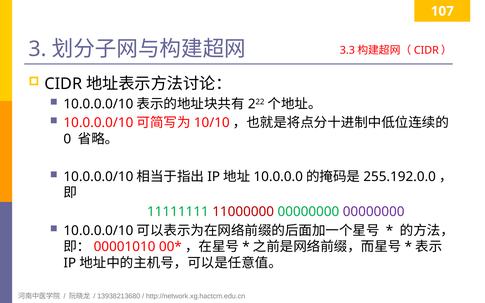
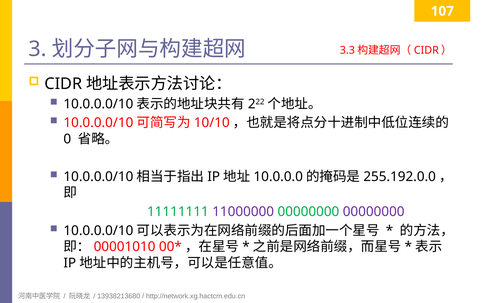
11000000 colour: red -> purple
